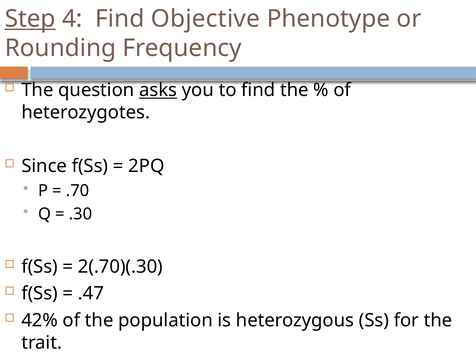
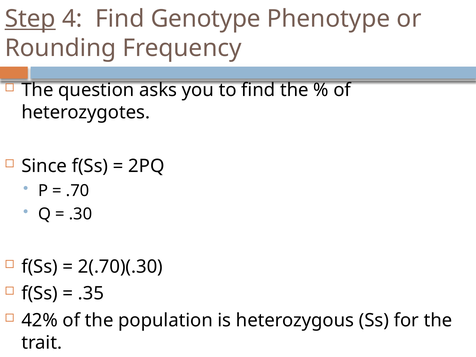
Objective: Objective -> Genotype
asks underline: present -> none
.47: .47 -> .35
